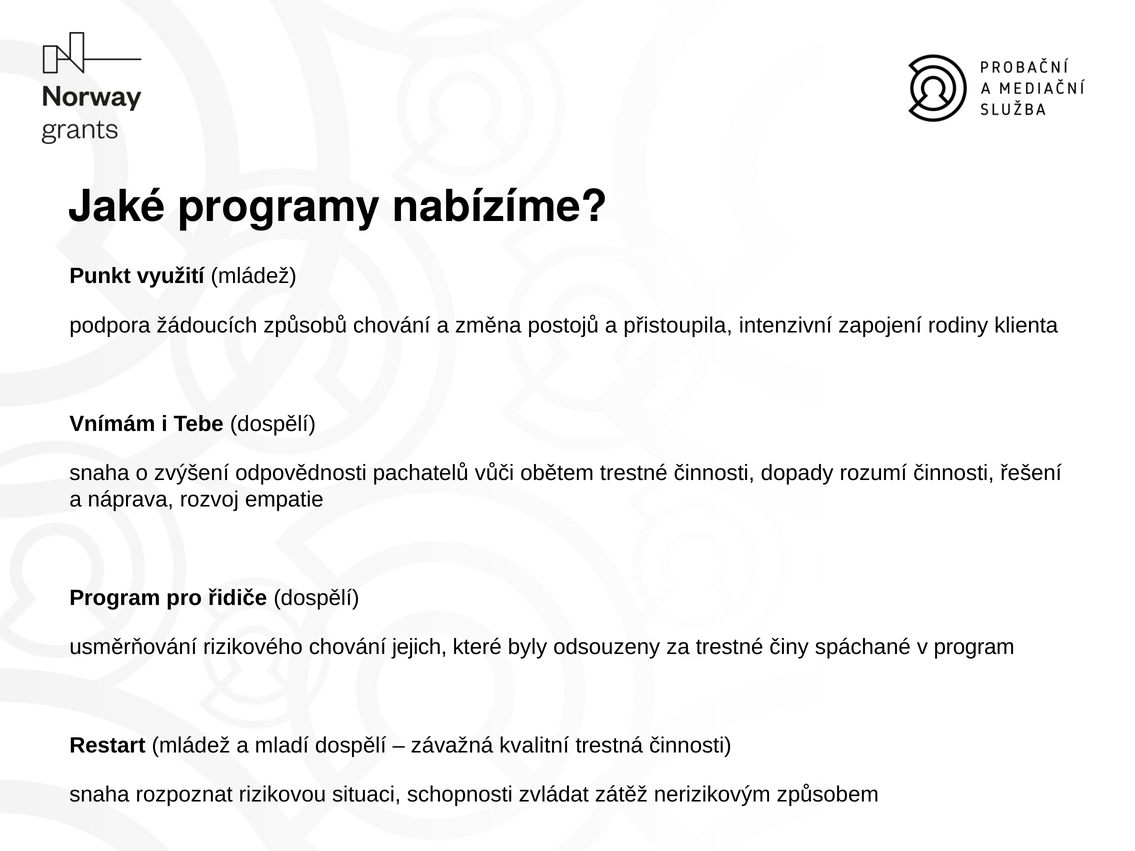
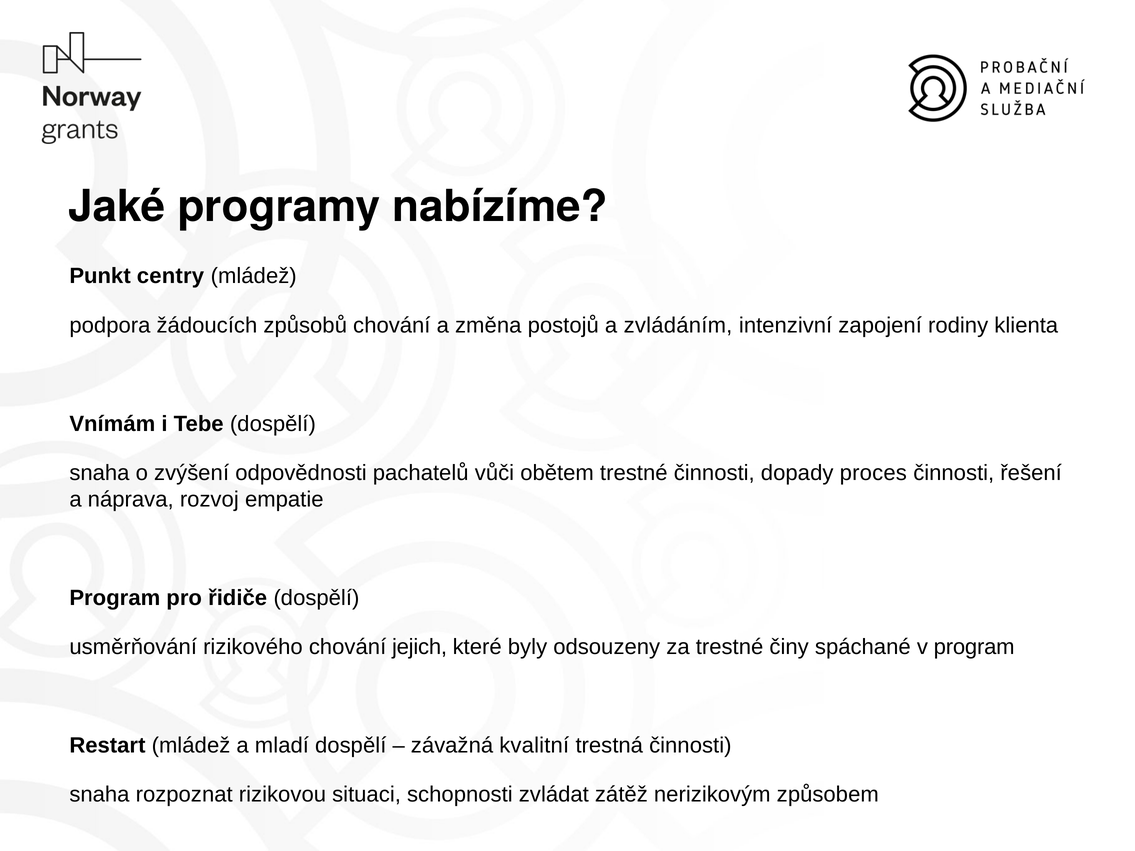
využití: využití -> centry
přistoupila: přistoupila -> zvládáním
rozumí: rozumí -> proces
